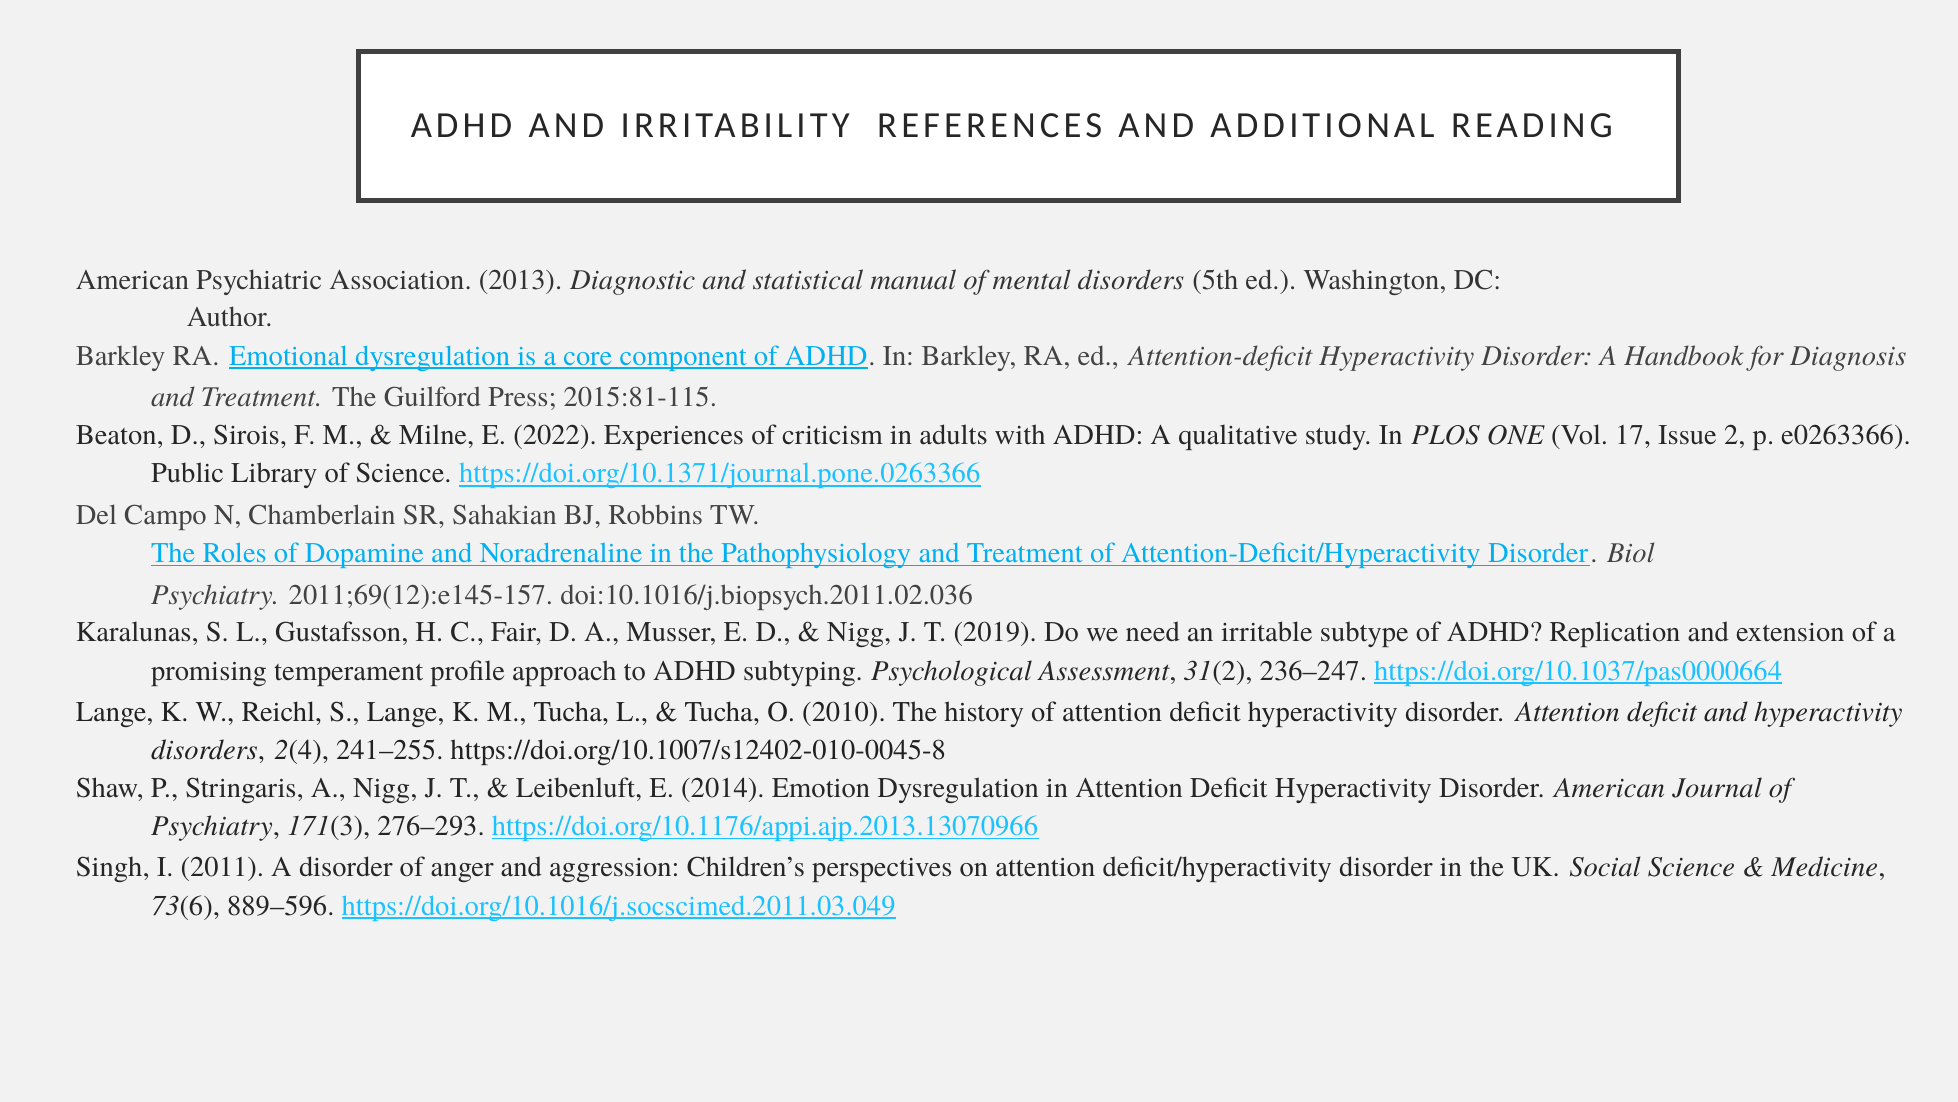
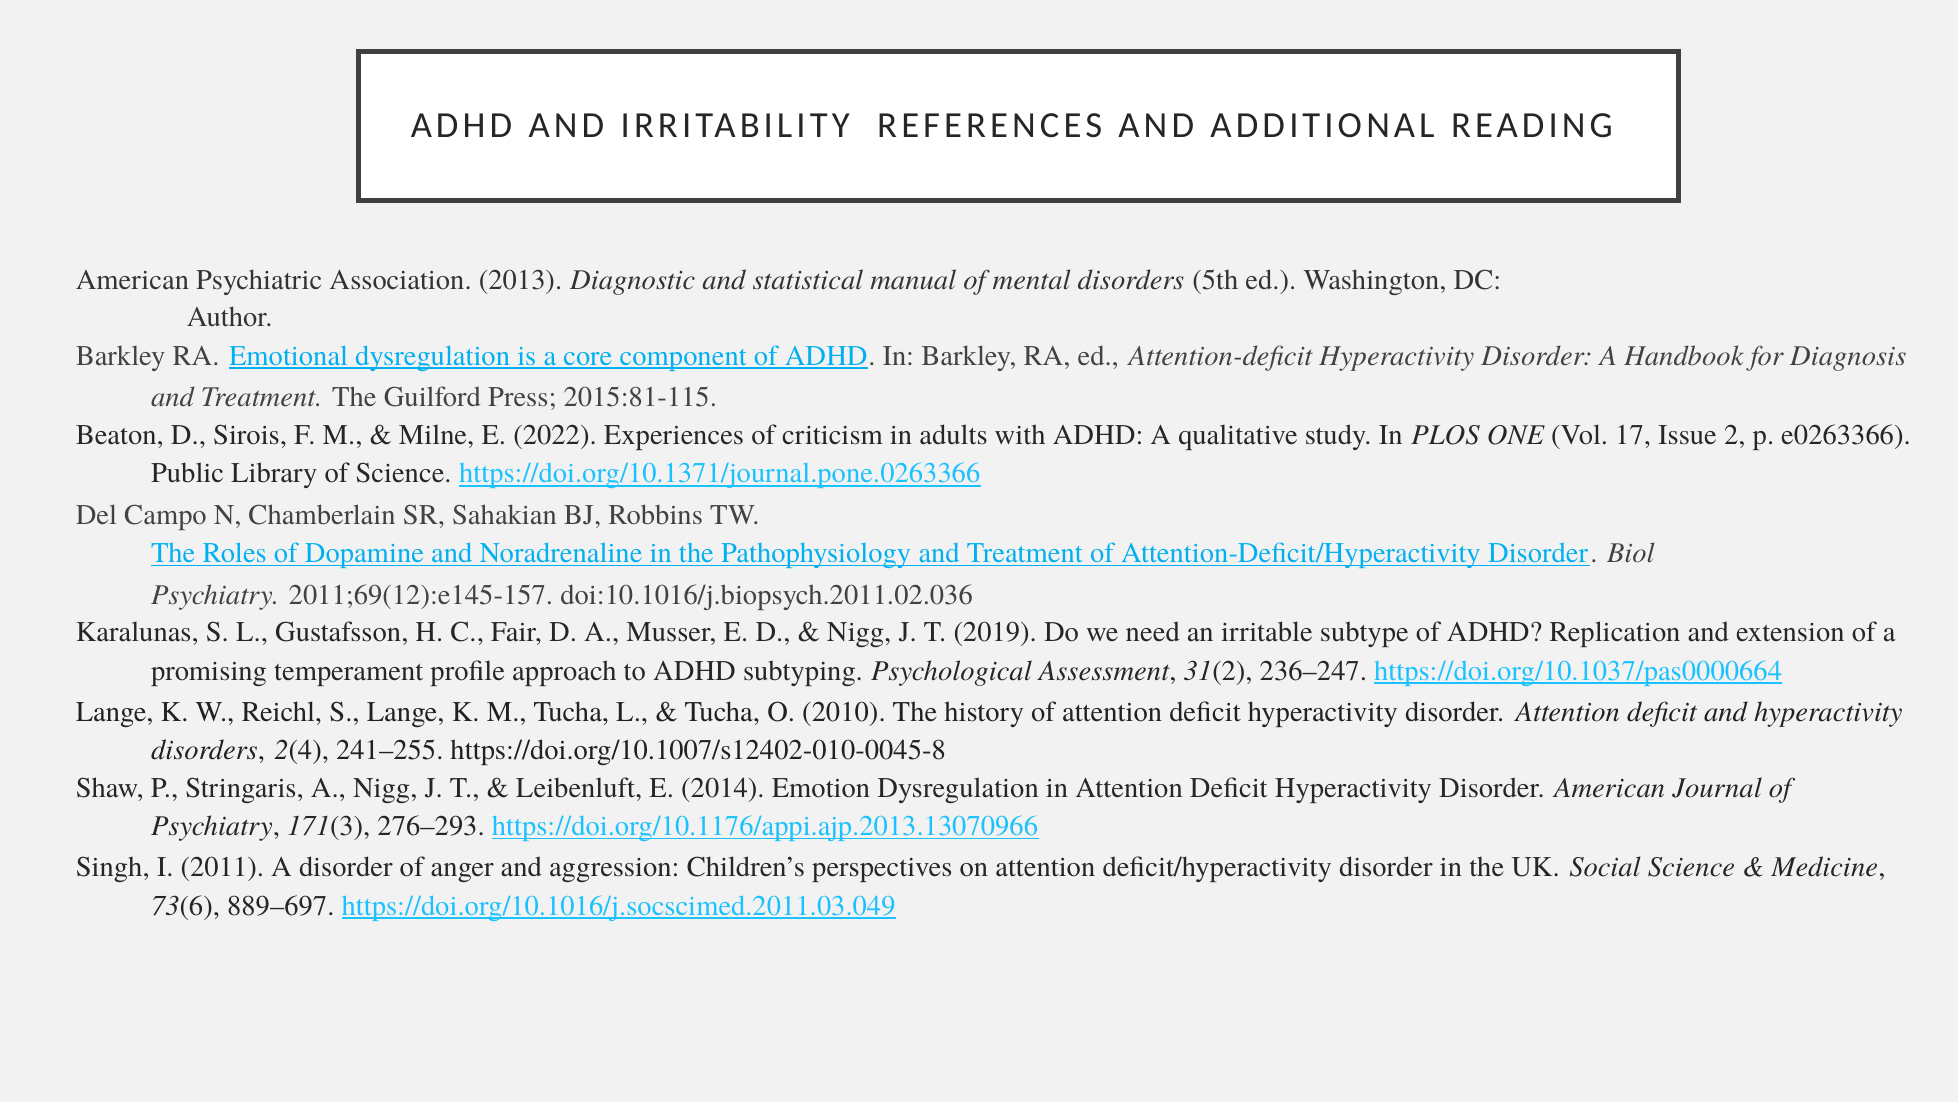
889–596: 889–596 -> 889–697
